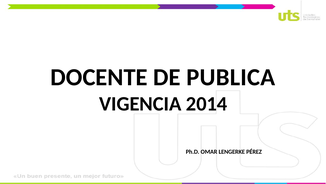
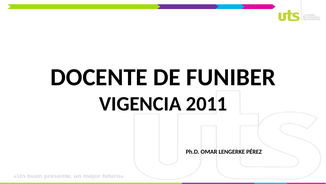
PUBLICA: PUBLICA -> FUNIBER
2014: 2014 -> 2011
